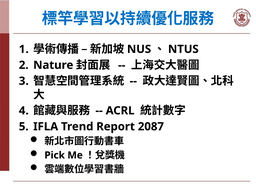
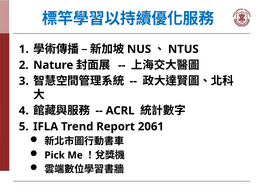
2087: 2087 -> 2061
